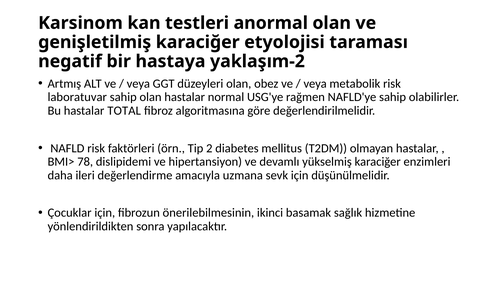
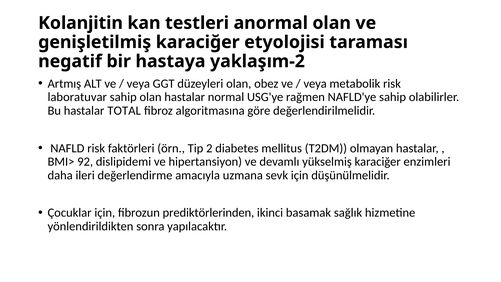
Karsinom: Karsinom -> Kolanjitin
78: 78 -> 92
önerilebilmesinin: önerilebilmesinin -> prediktörlerinden
